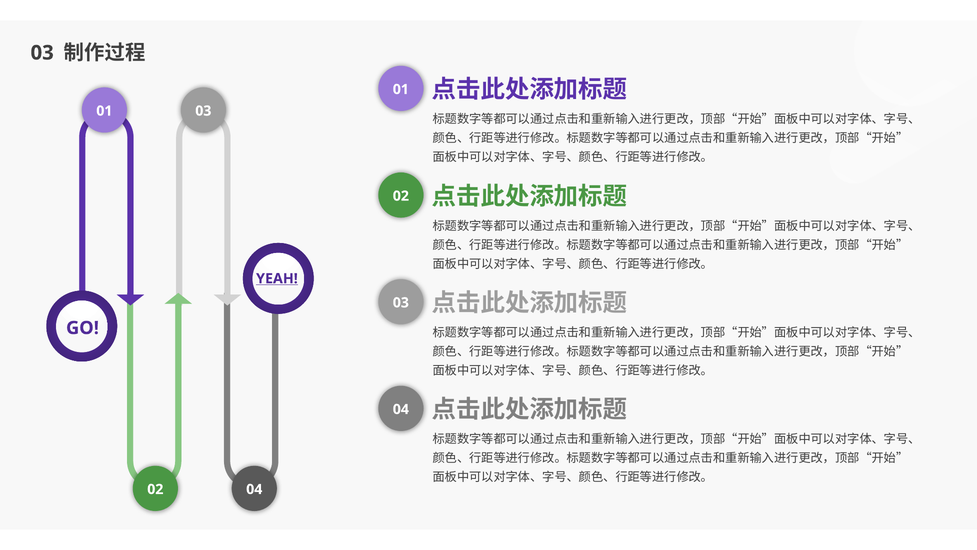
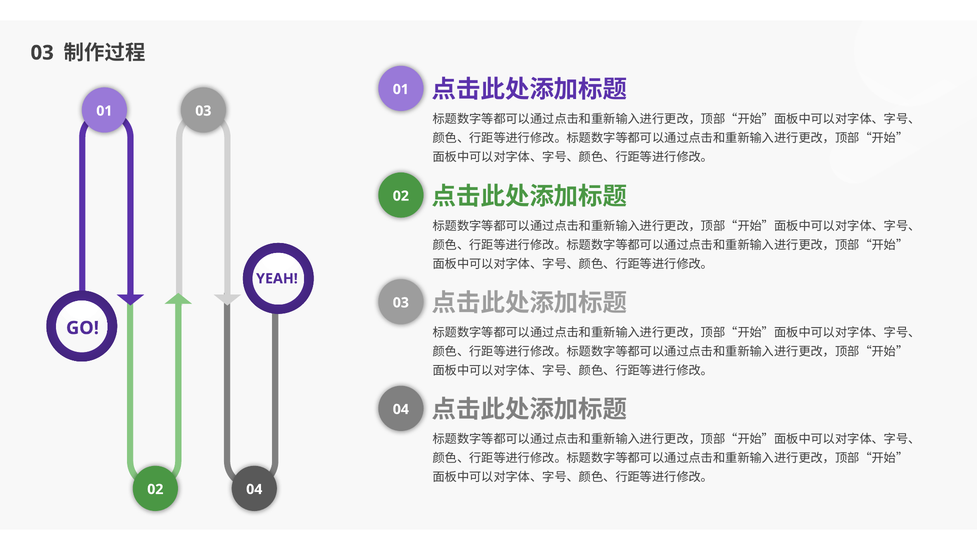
YEAH underline: present -> none
